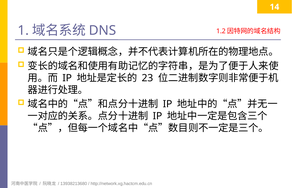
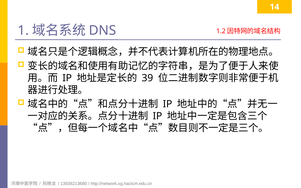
23: 23 -> 39
